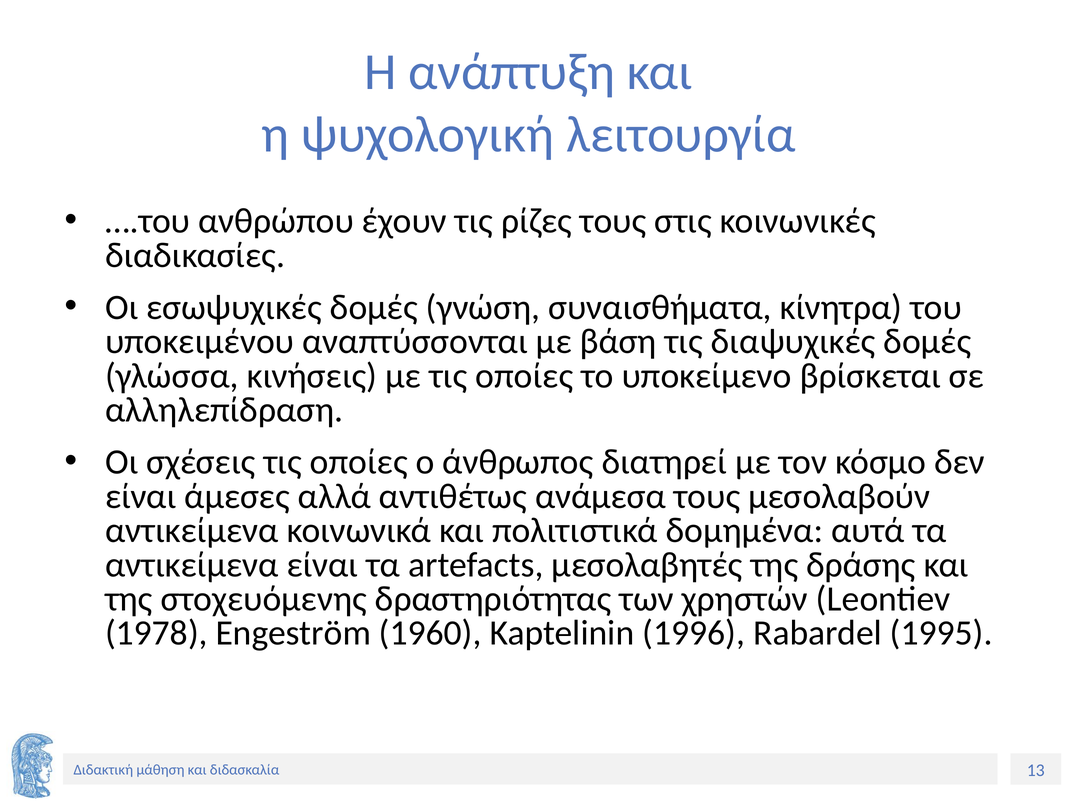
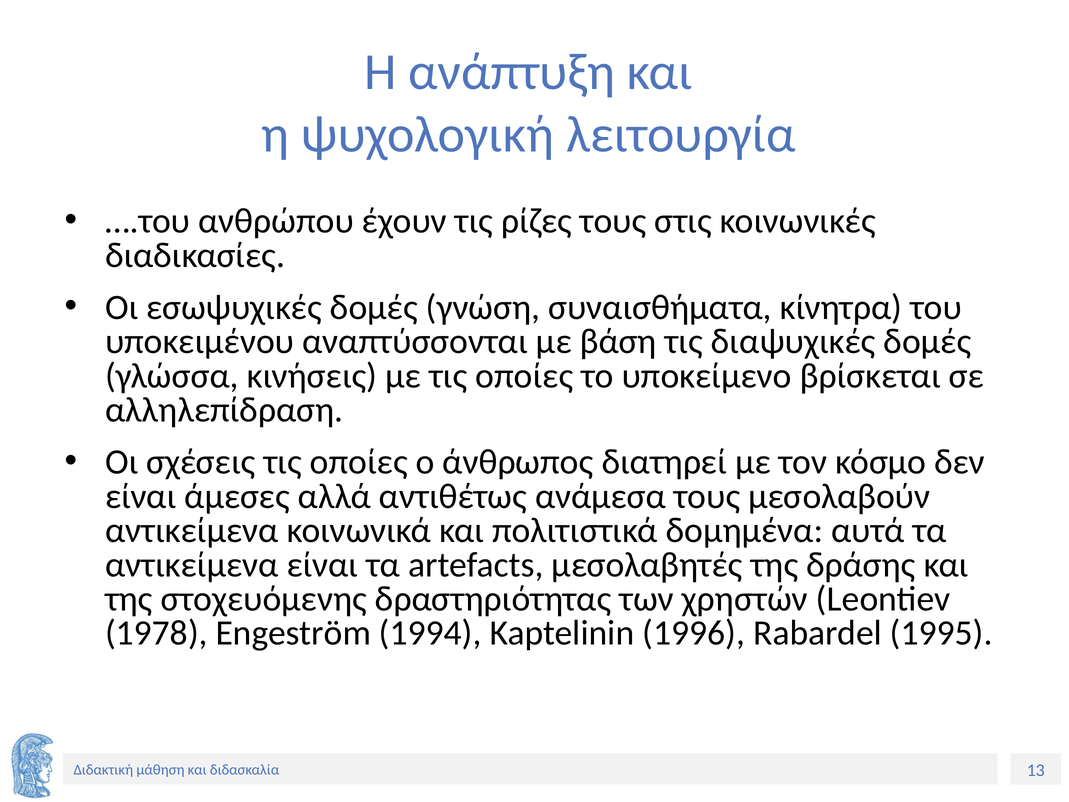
1960: 1960 -> 1994
